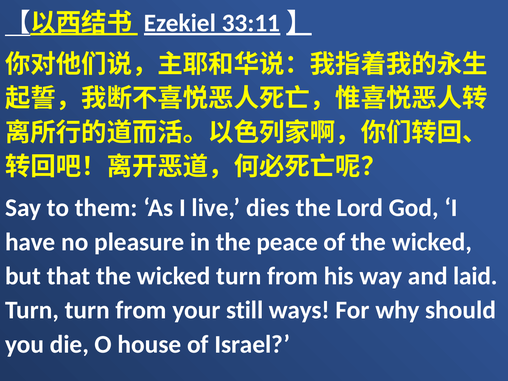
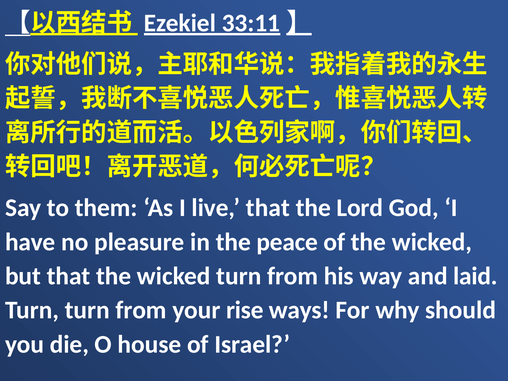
live dies: dies -> that
still: still -> rise
